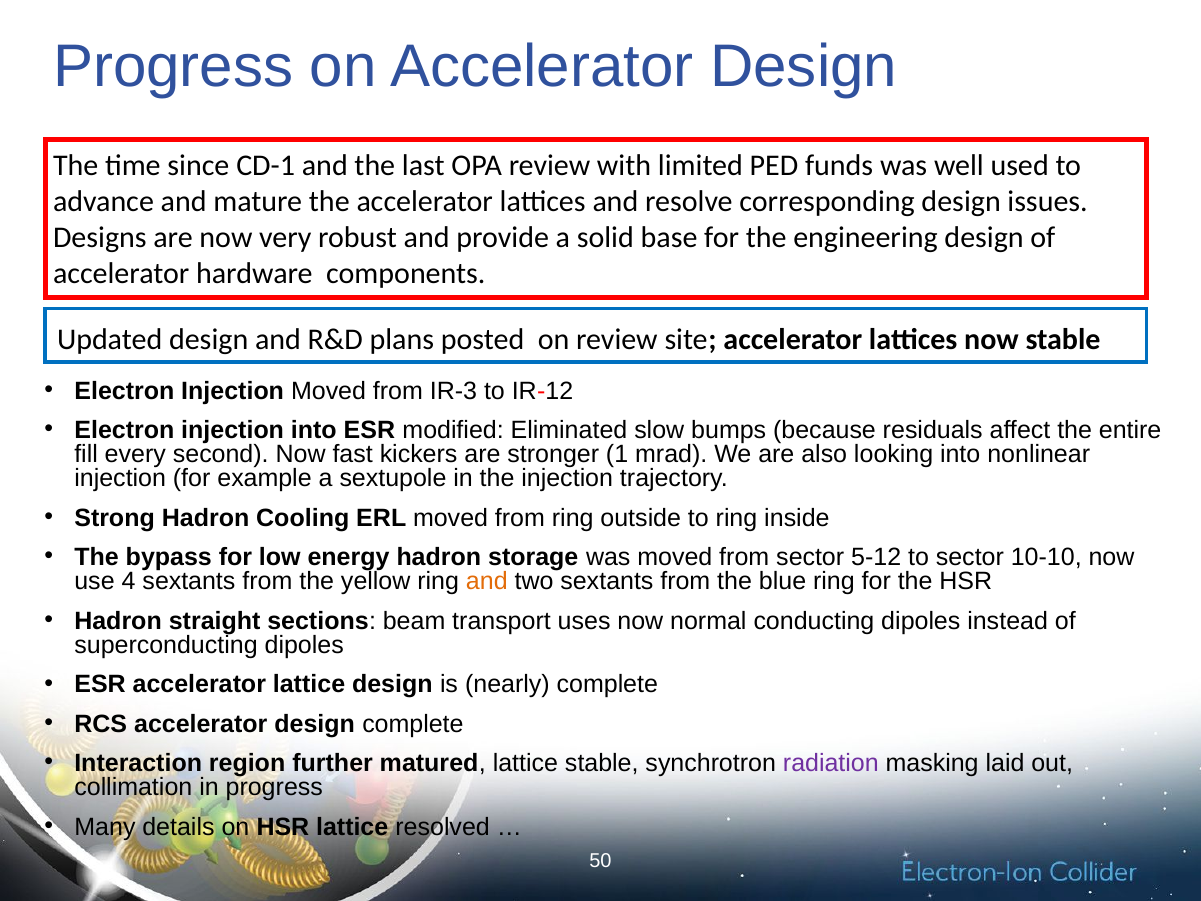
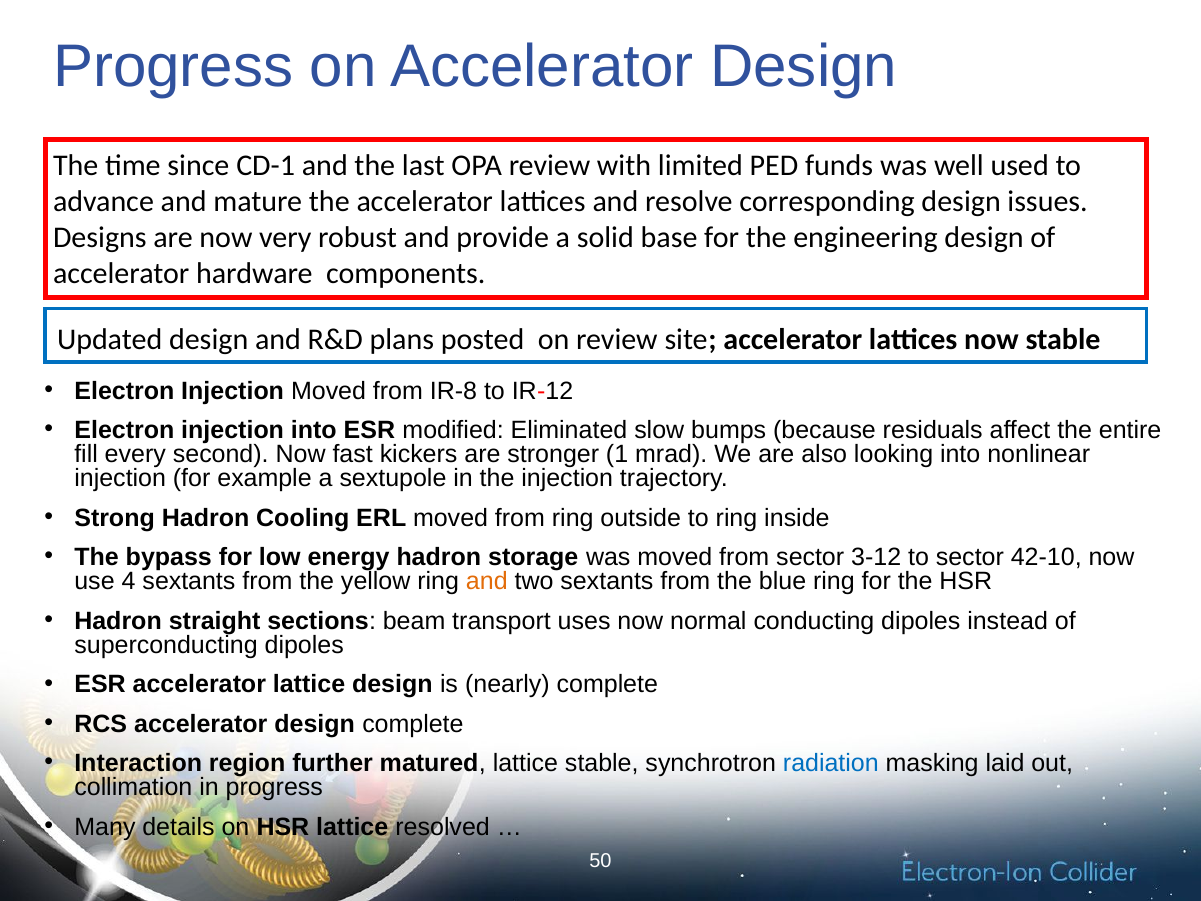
IR-3: IR-3 -> IR-8
5-12: 5-12 -> 3-12
10-10: 10-10 -> 42-10
radiation colour: purple -> blue
